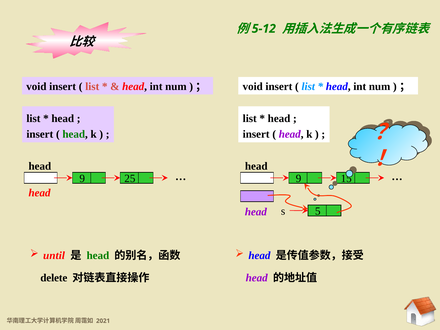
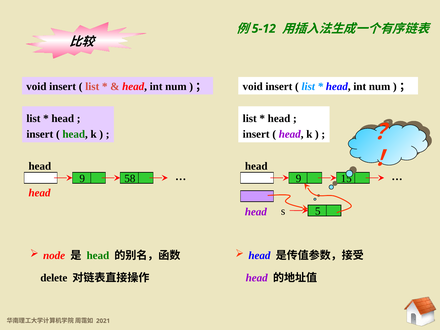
25: 25 -> 58
until: until -> node
